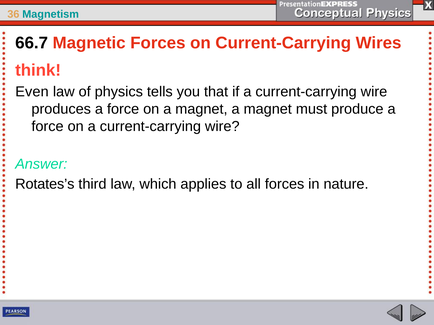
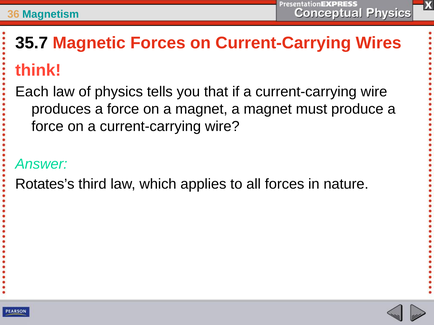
66.7: 66.7 -> 35.7
Even: Even -> Each
